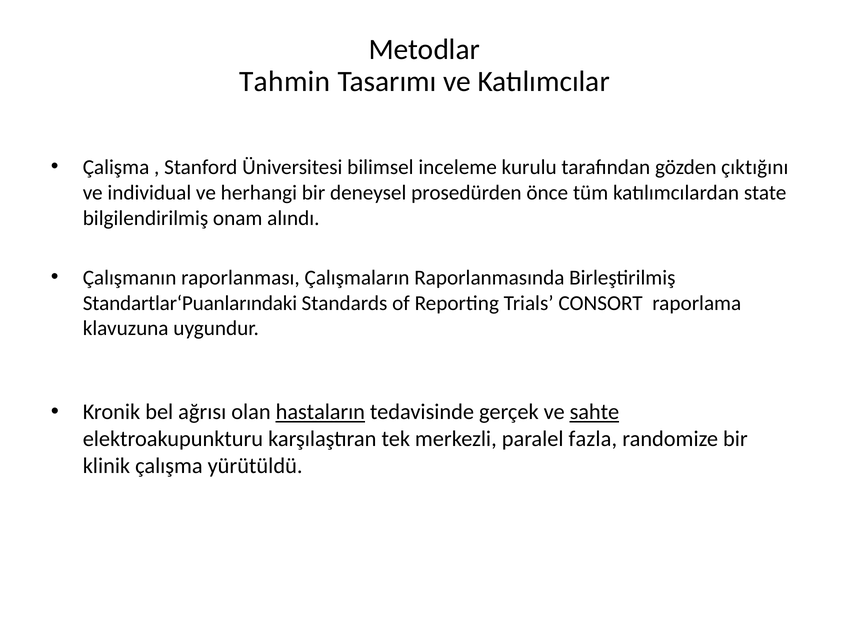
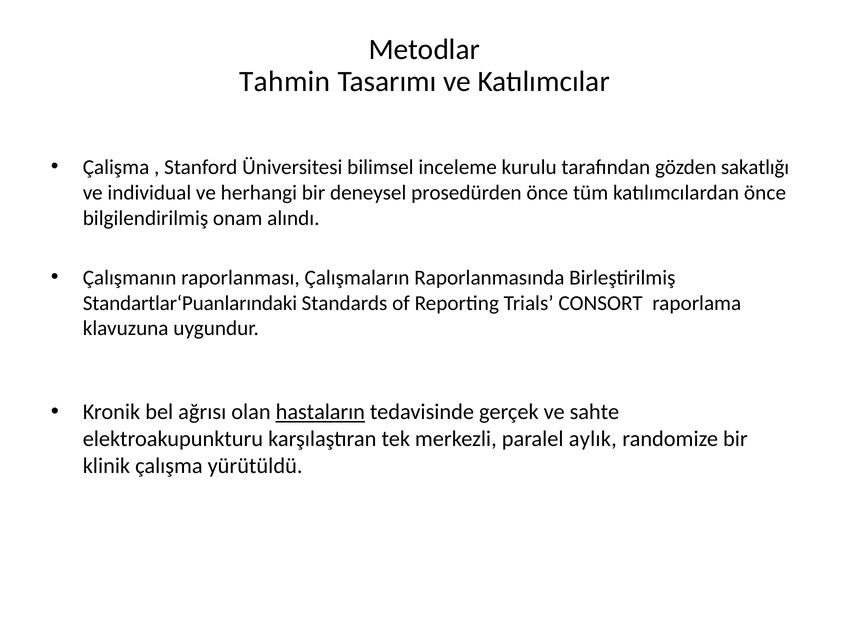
çıktığını: çıktığını -> sakatlığı
katılımcılardan state: state -> önce
sahte underline: present -> none
fazla: fazla -> aylık
